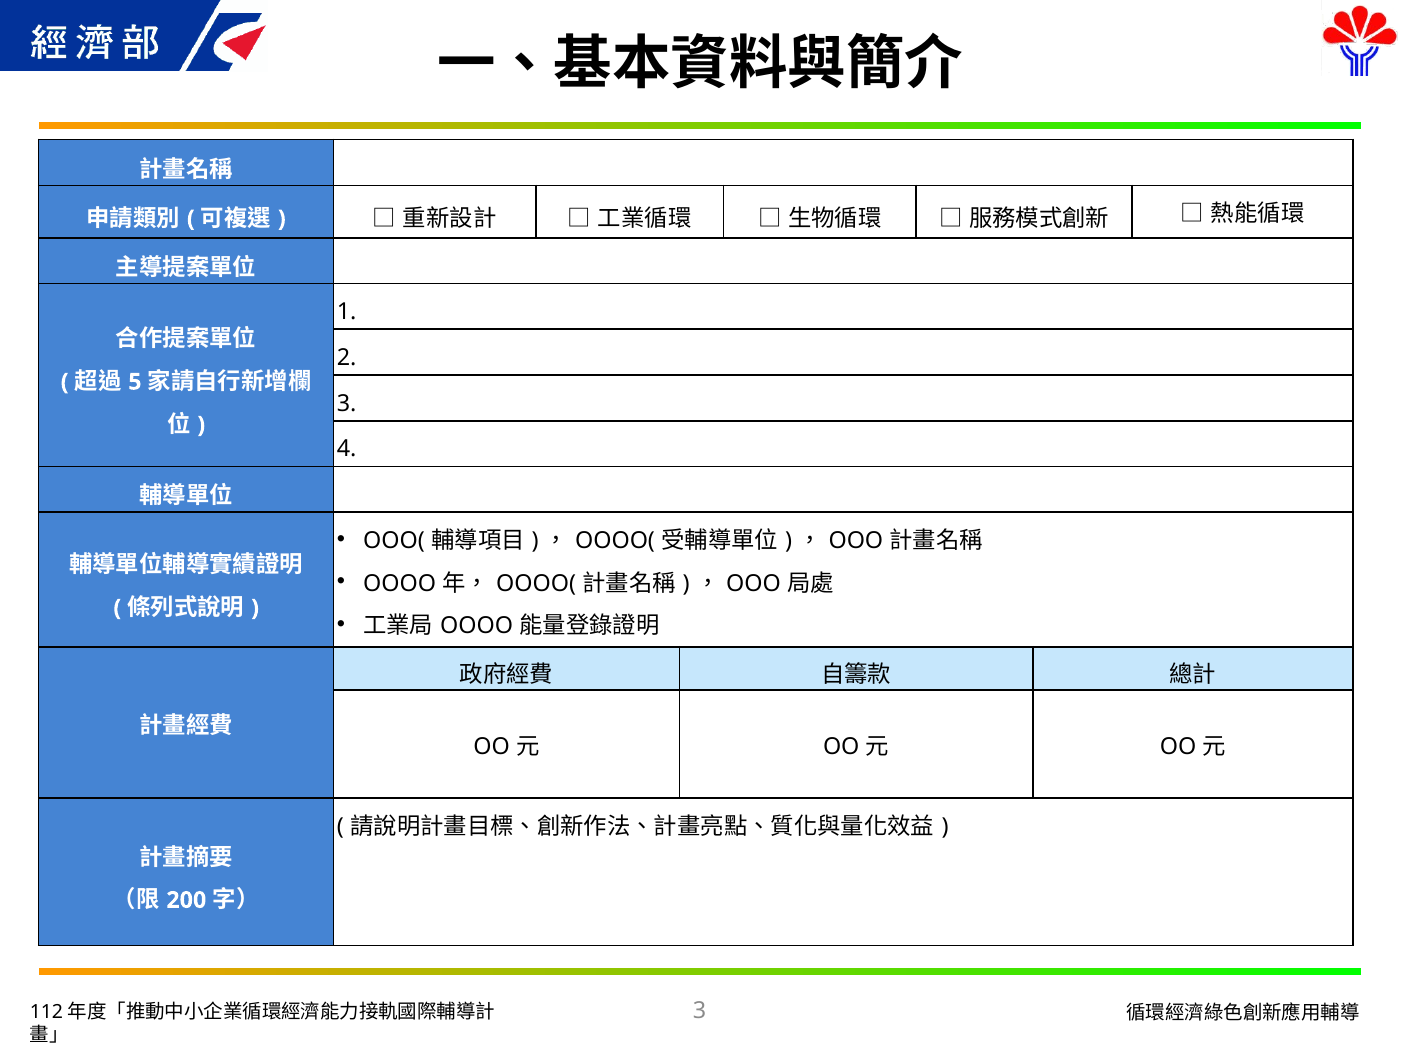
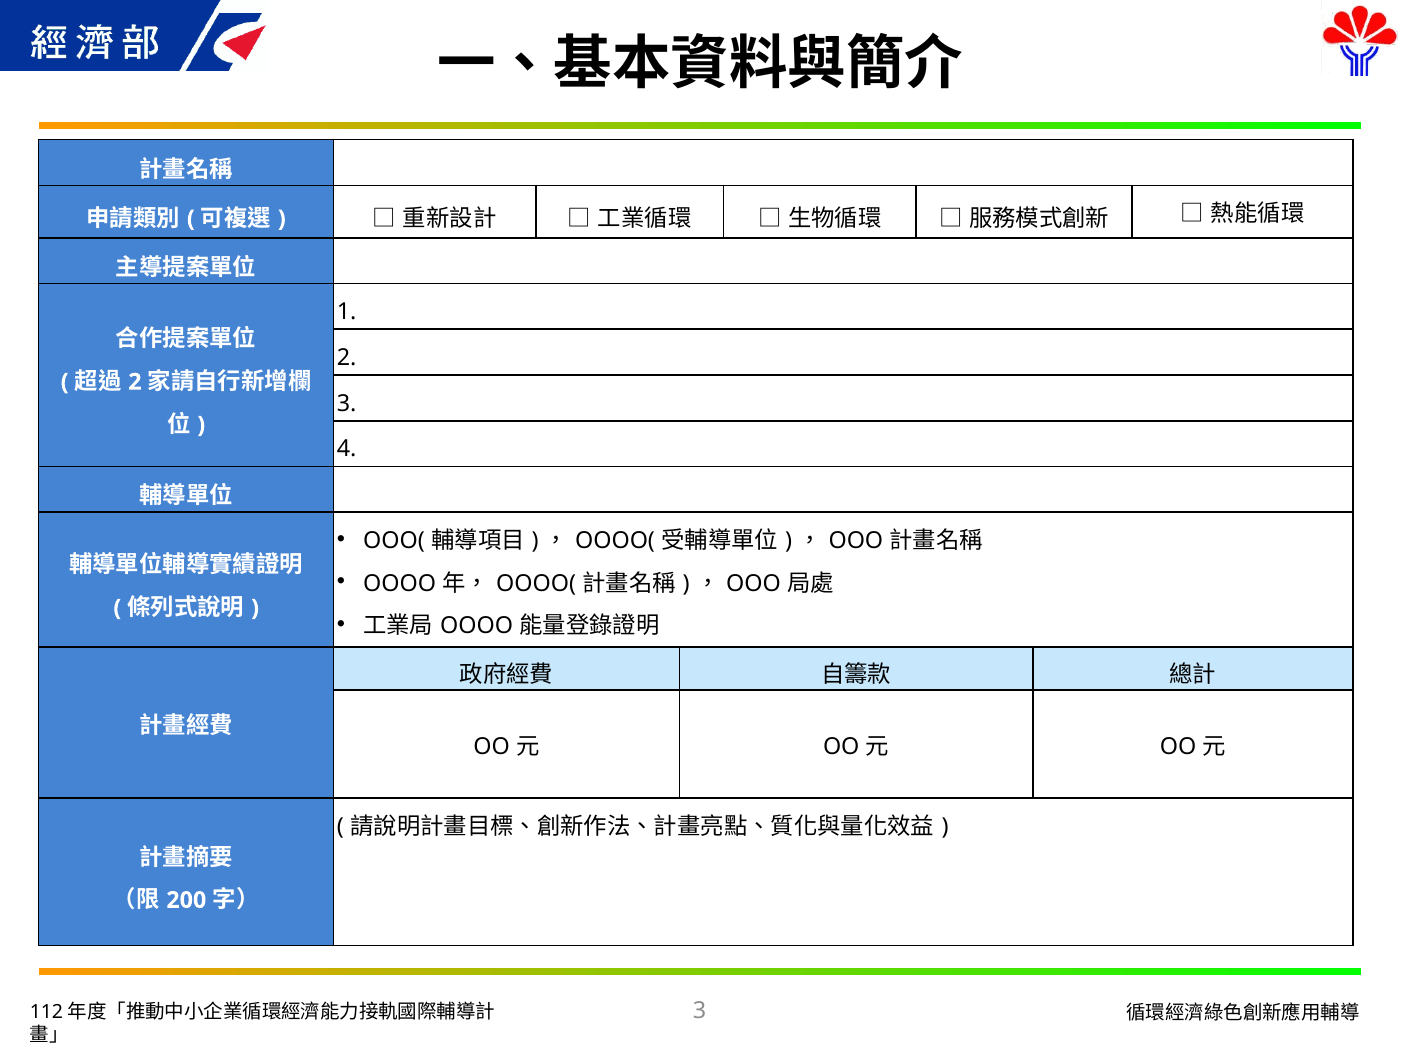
5 at (135, 382): 5 -> 2
